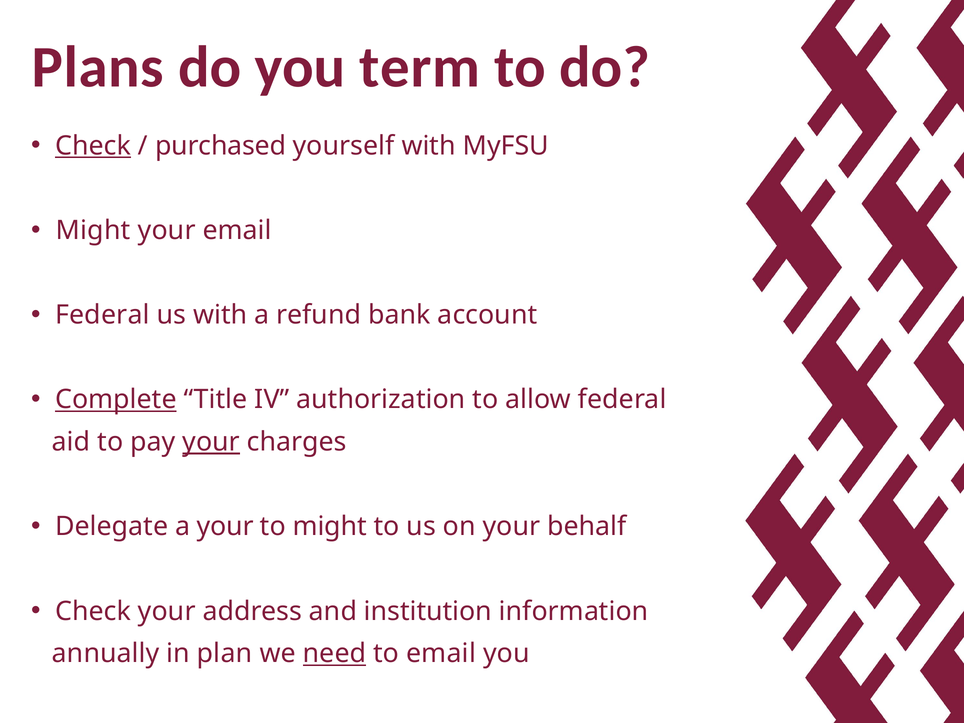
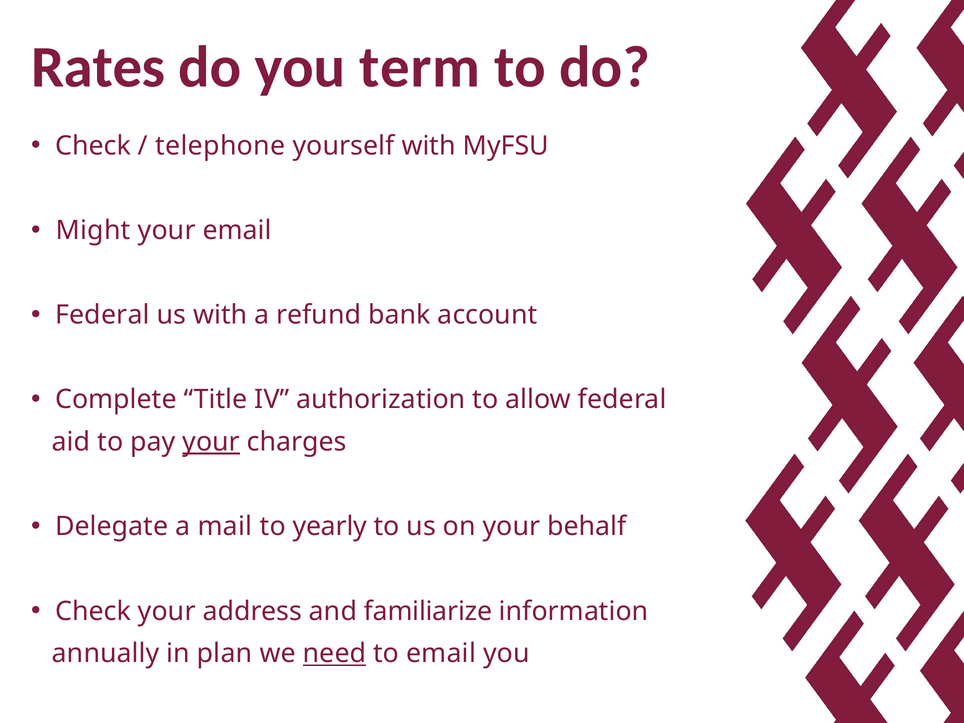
Plans: Plans -> Rates
Check at (93, 146) underline: present -> none
purchased: purchased -> telephone
Complete underline: present -> none
a your: your -> mail
to might: might -> yearly
institution: institution -> familiarize
